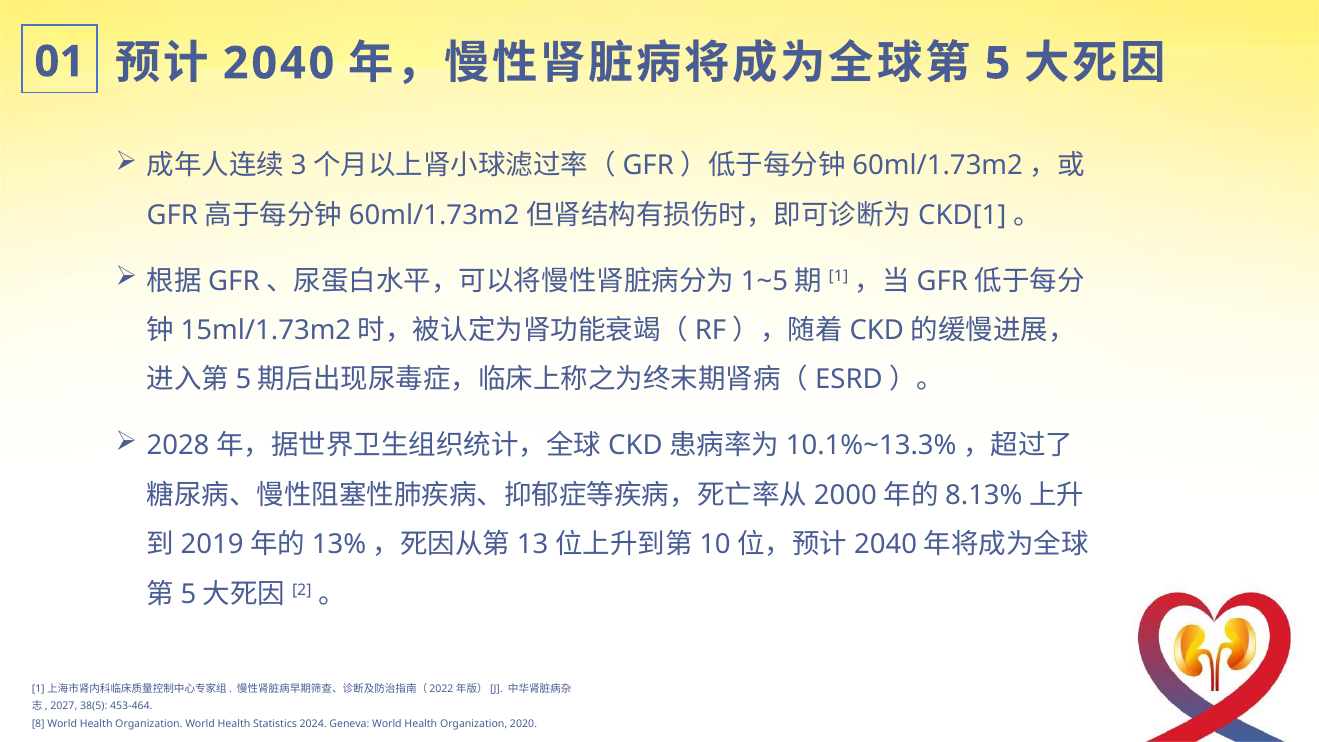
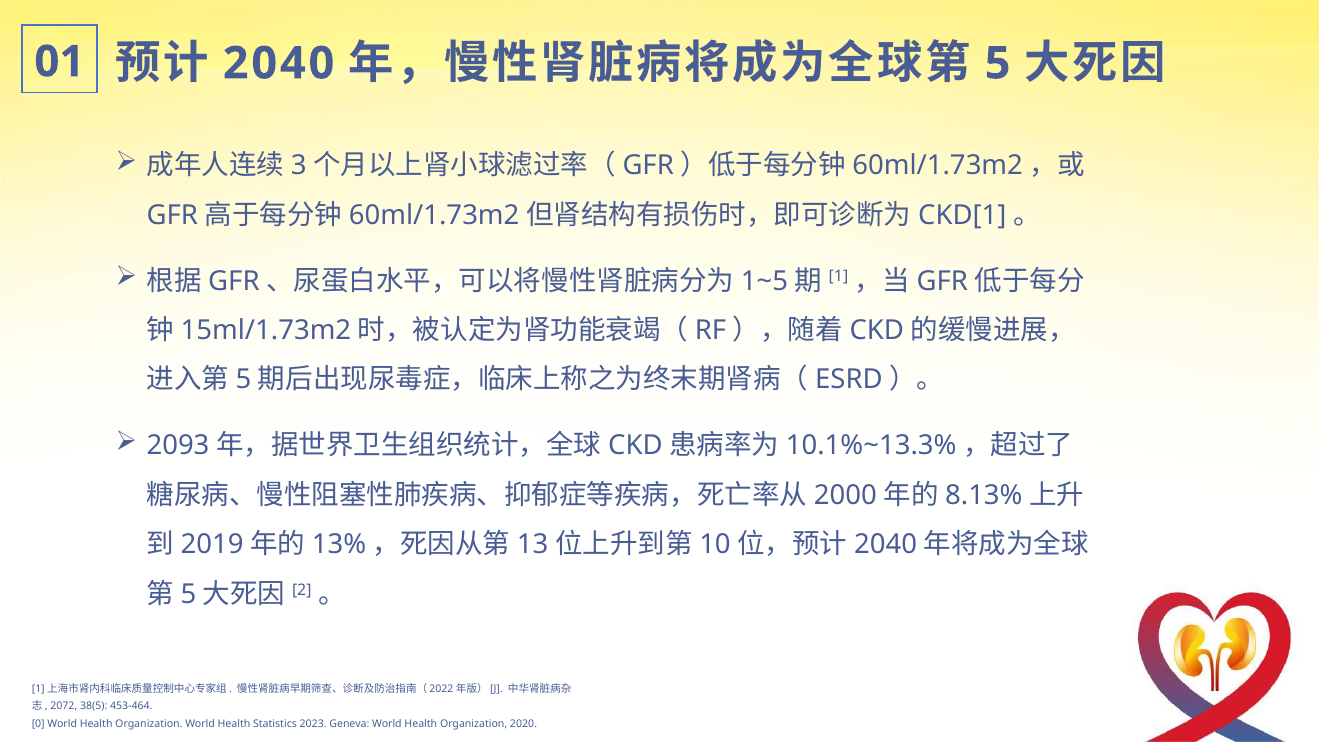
2028: 2028 -> 2093
2027: 2027 -> 2072
8: 8 -> 0
2024: 2024 -> 2023
